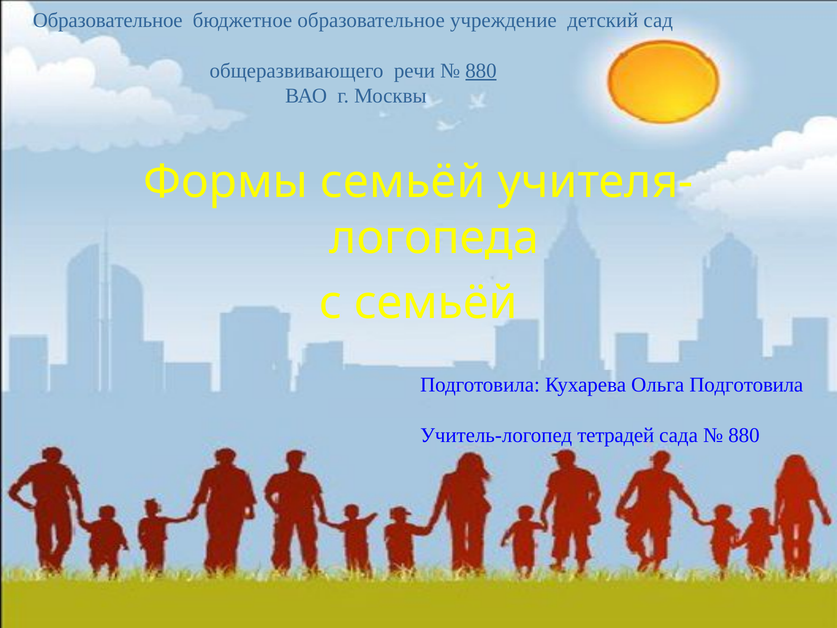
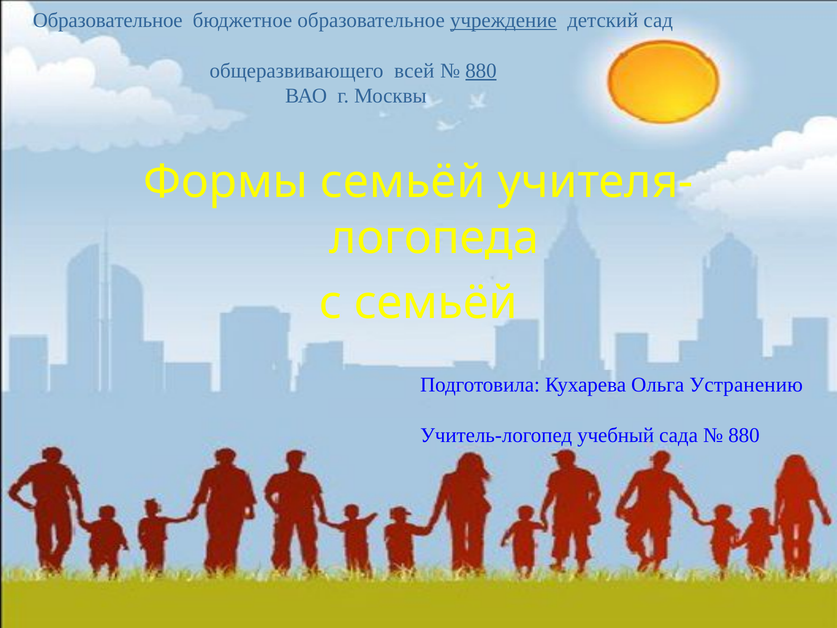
учреждение underline: none -> present
речи: речи -> всей
Ольга Подготовила: Подготовила -> Устранению
тетрадей: тетрадей -> учебный
